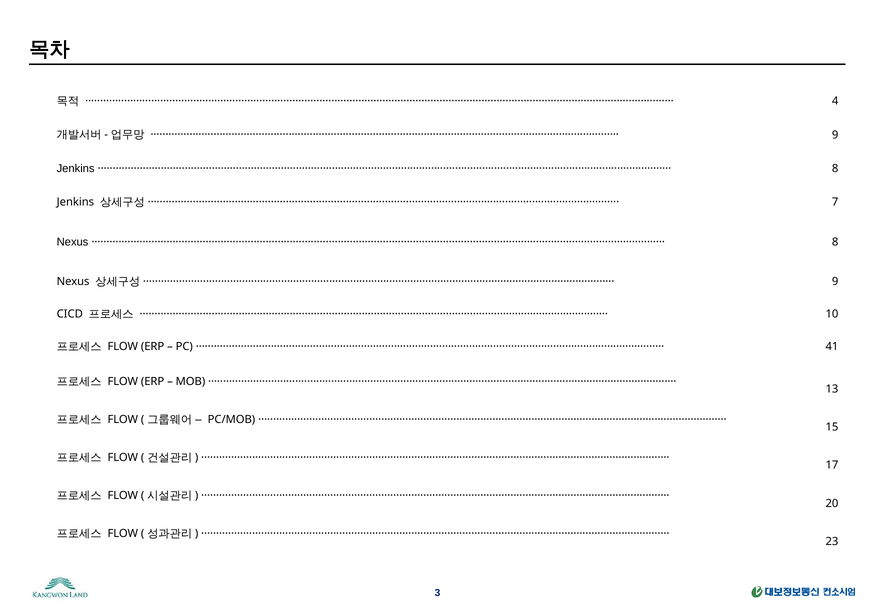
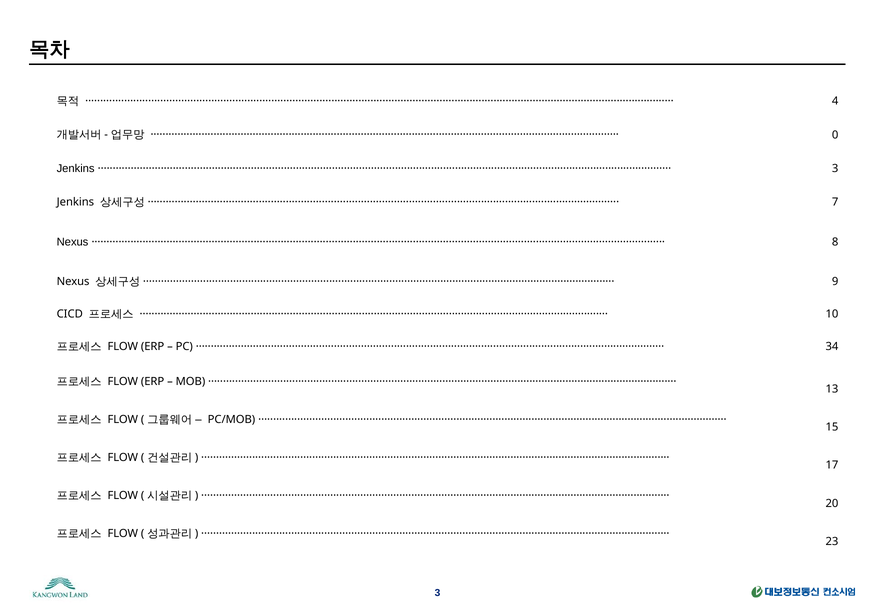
9 at (835, 135): 9 -> 0
8 at (835, 168): 8 -> 3
41: 41 -> 34
